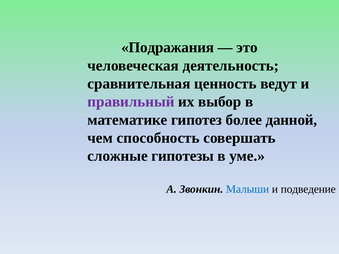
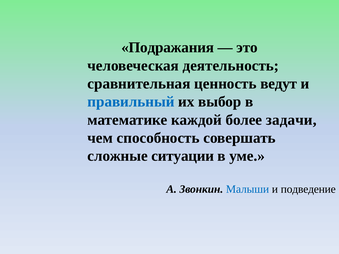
правильный colour: purple -> blue
гипотез: гипотез -> каждой
данной: данной -> задачи
гипотезы: гипотезы -> ситуации
